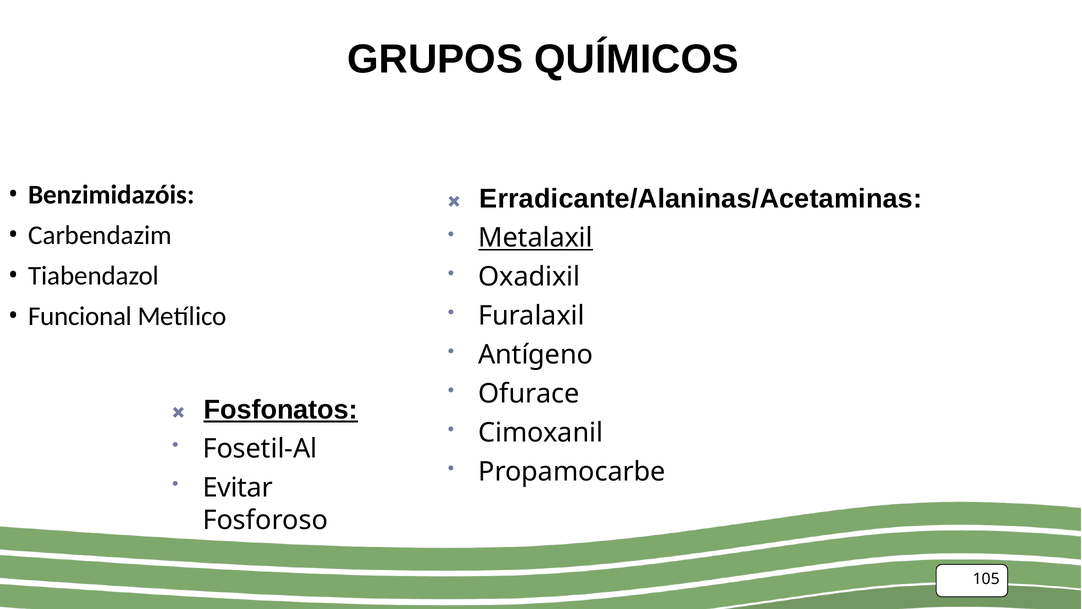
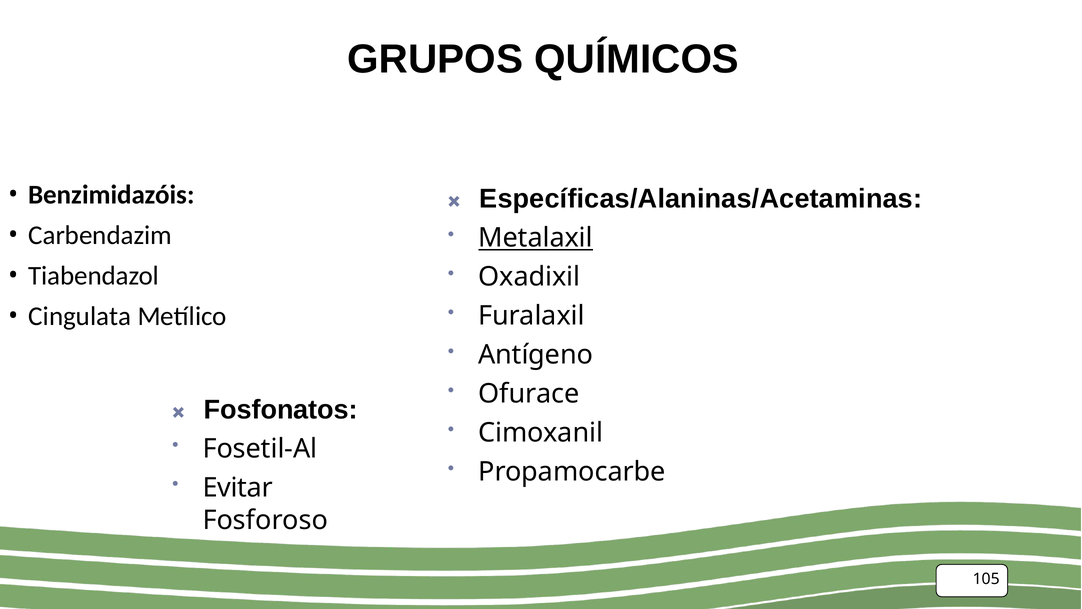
Erradicante/Alaninas/Acetaminas: Erradicante/Alaninas/Acetaminas -> Específicas/Alaninas/Acetaminas
Funcional: Funcional -> Cingulata
Fosfonatos underline: present -> none
